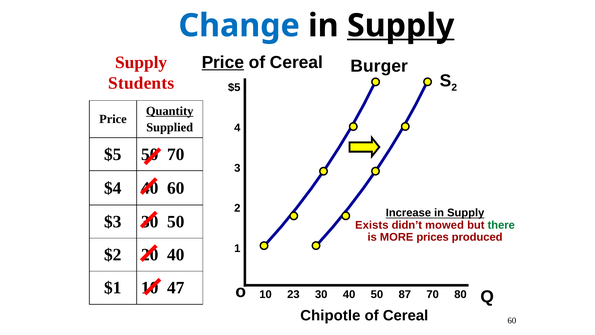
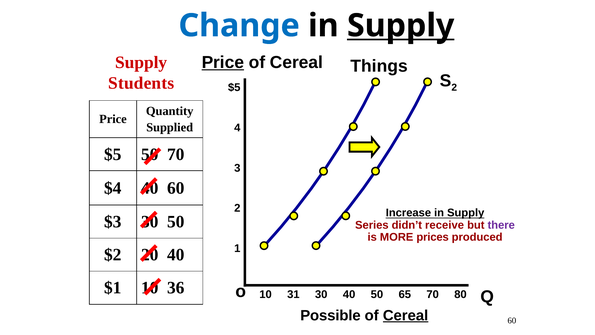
Burger: Burger -> Things
Quantity underline: present -> none
Exists: Exists -> Series
mowed: mowed -> receive
there colour: green -> purple
47: 47 -> 36
23: 23 -> 31
87: 87 -> 65
Chipotle: Chipotle -> Possible
Cereal at (406, 315) underline: none -> present
